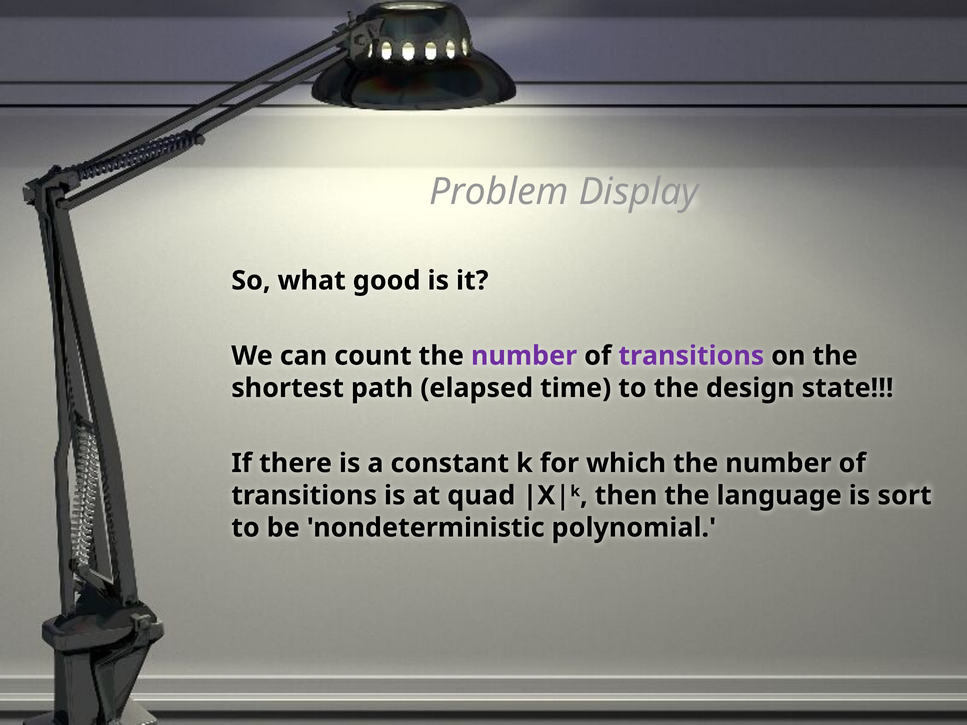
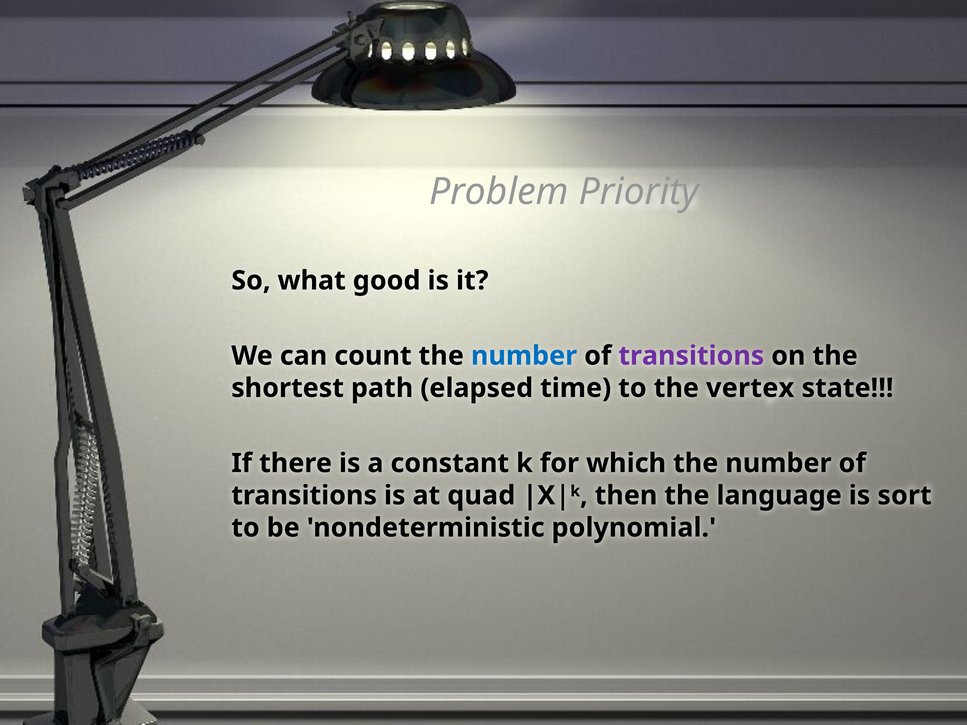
Display: Display -> Priority
number at (524, 356) colour: purple -> blue
design: design -> vertex
